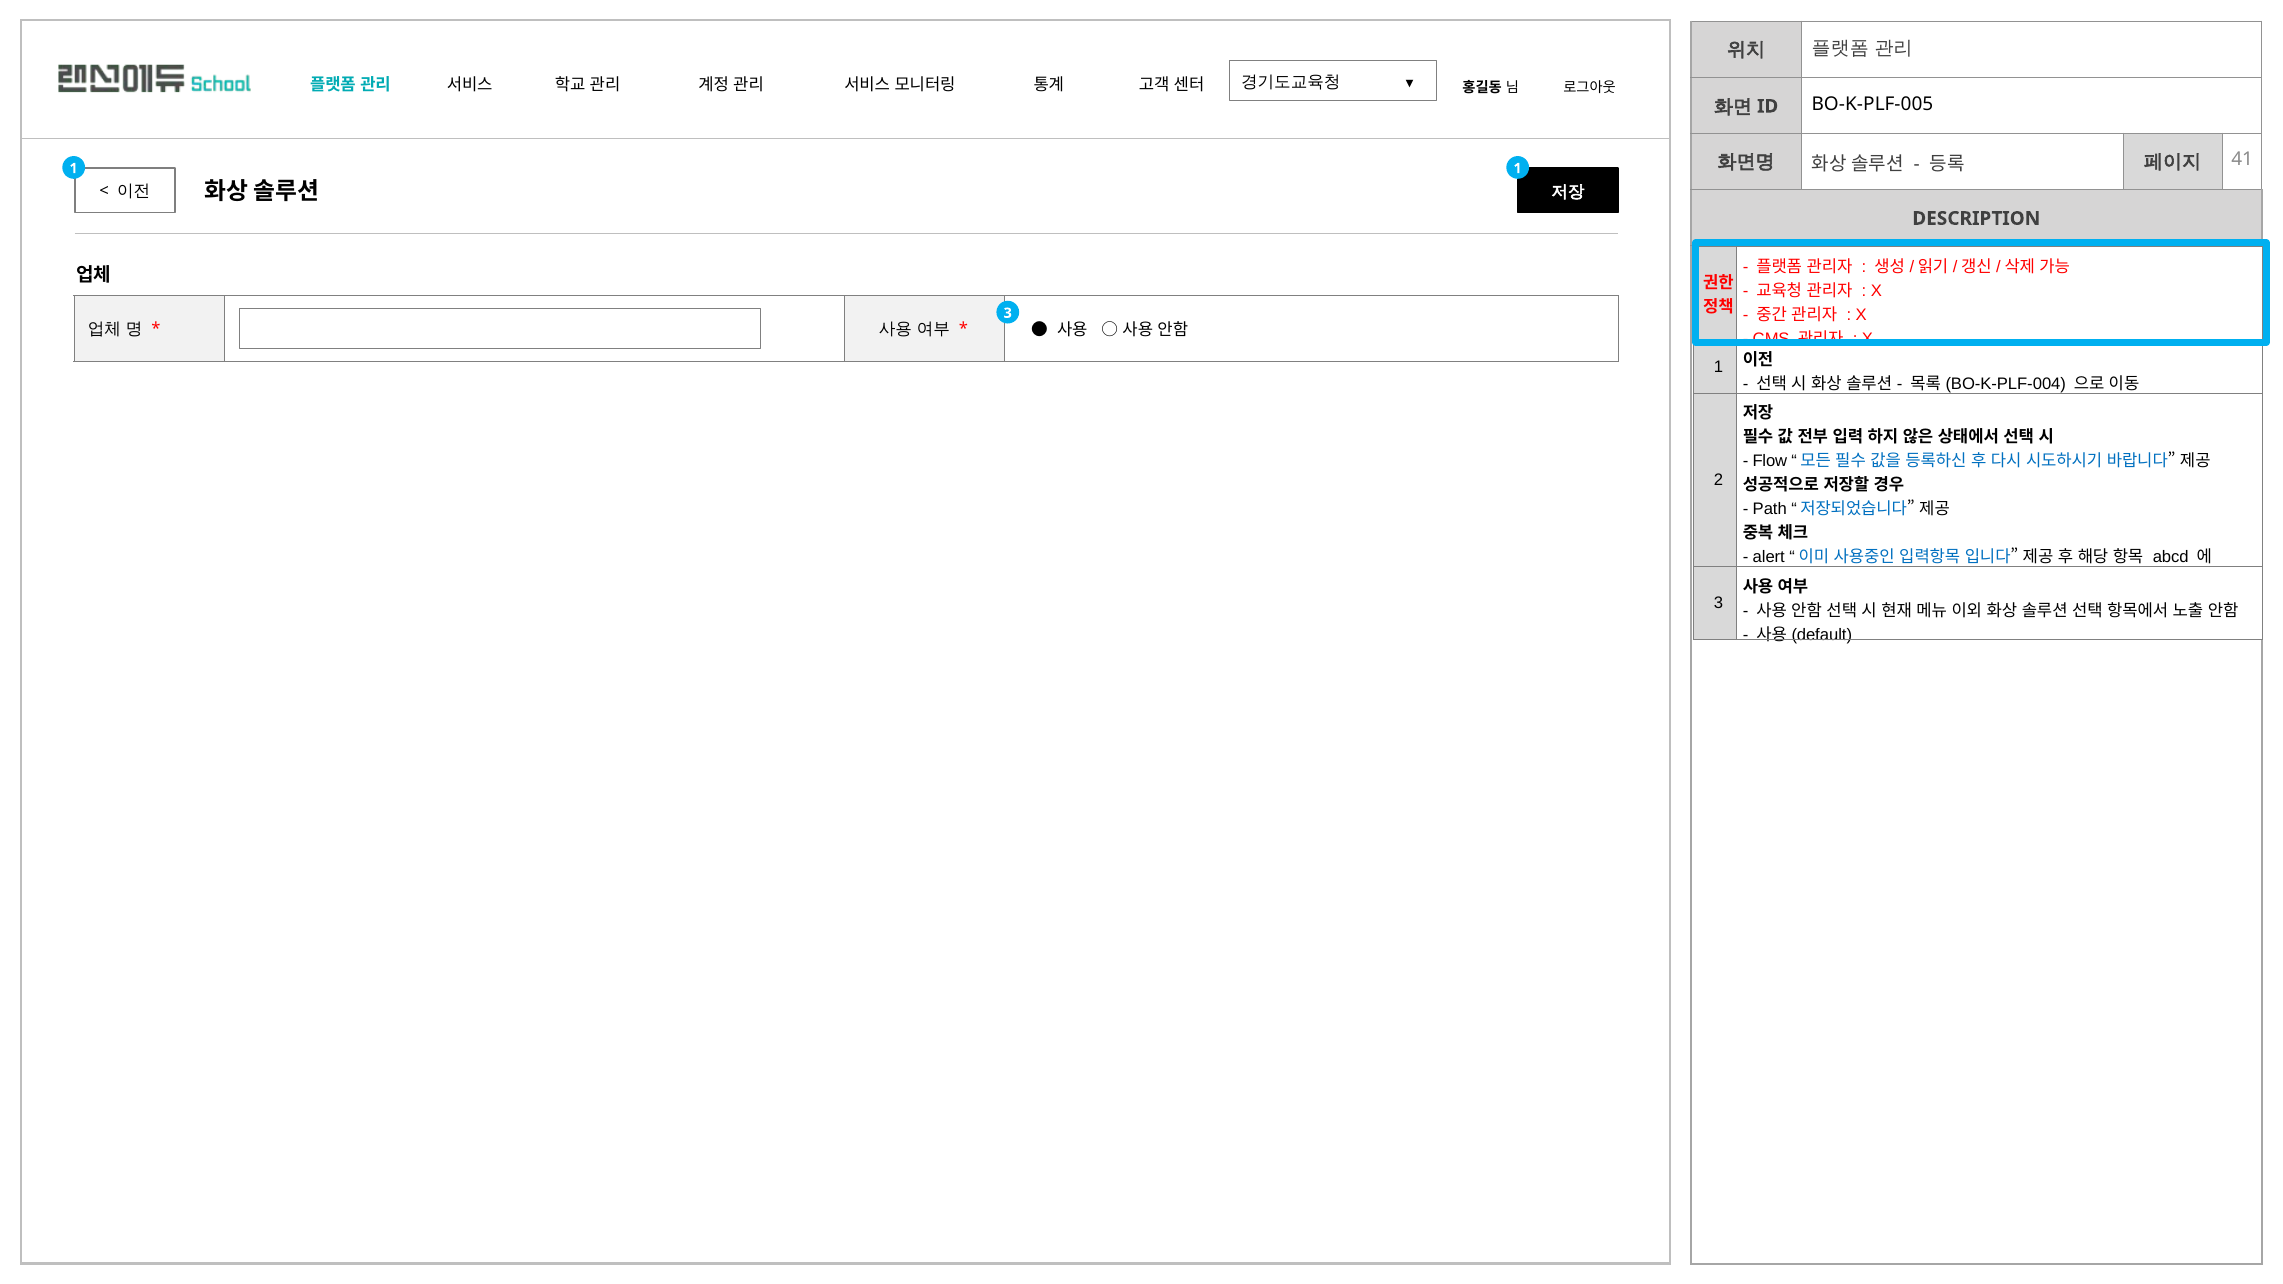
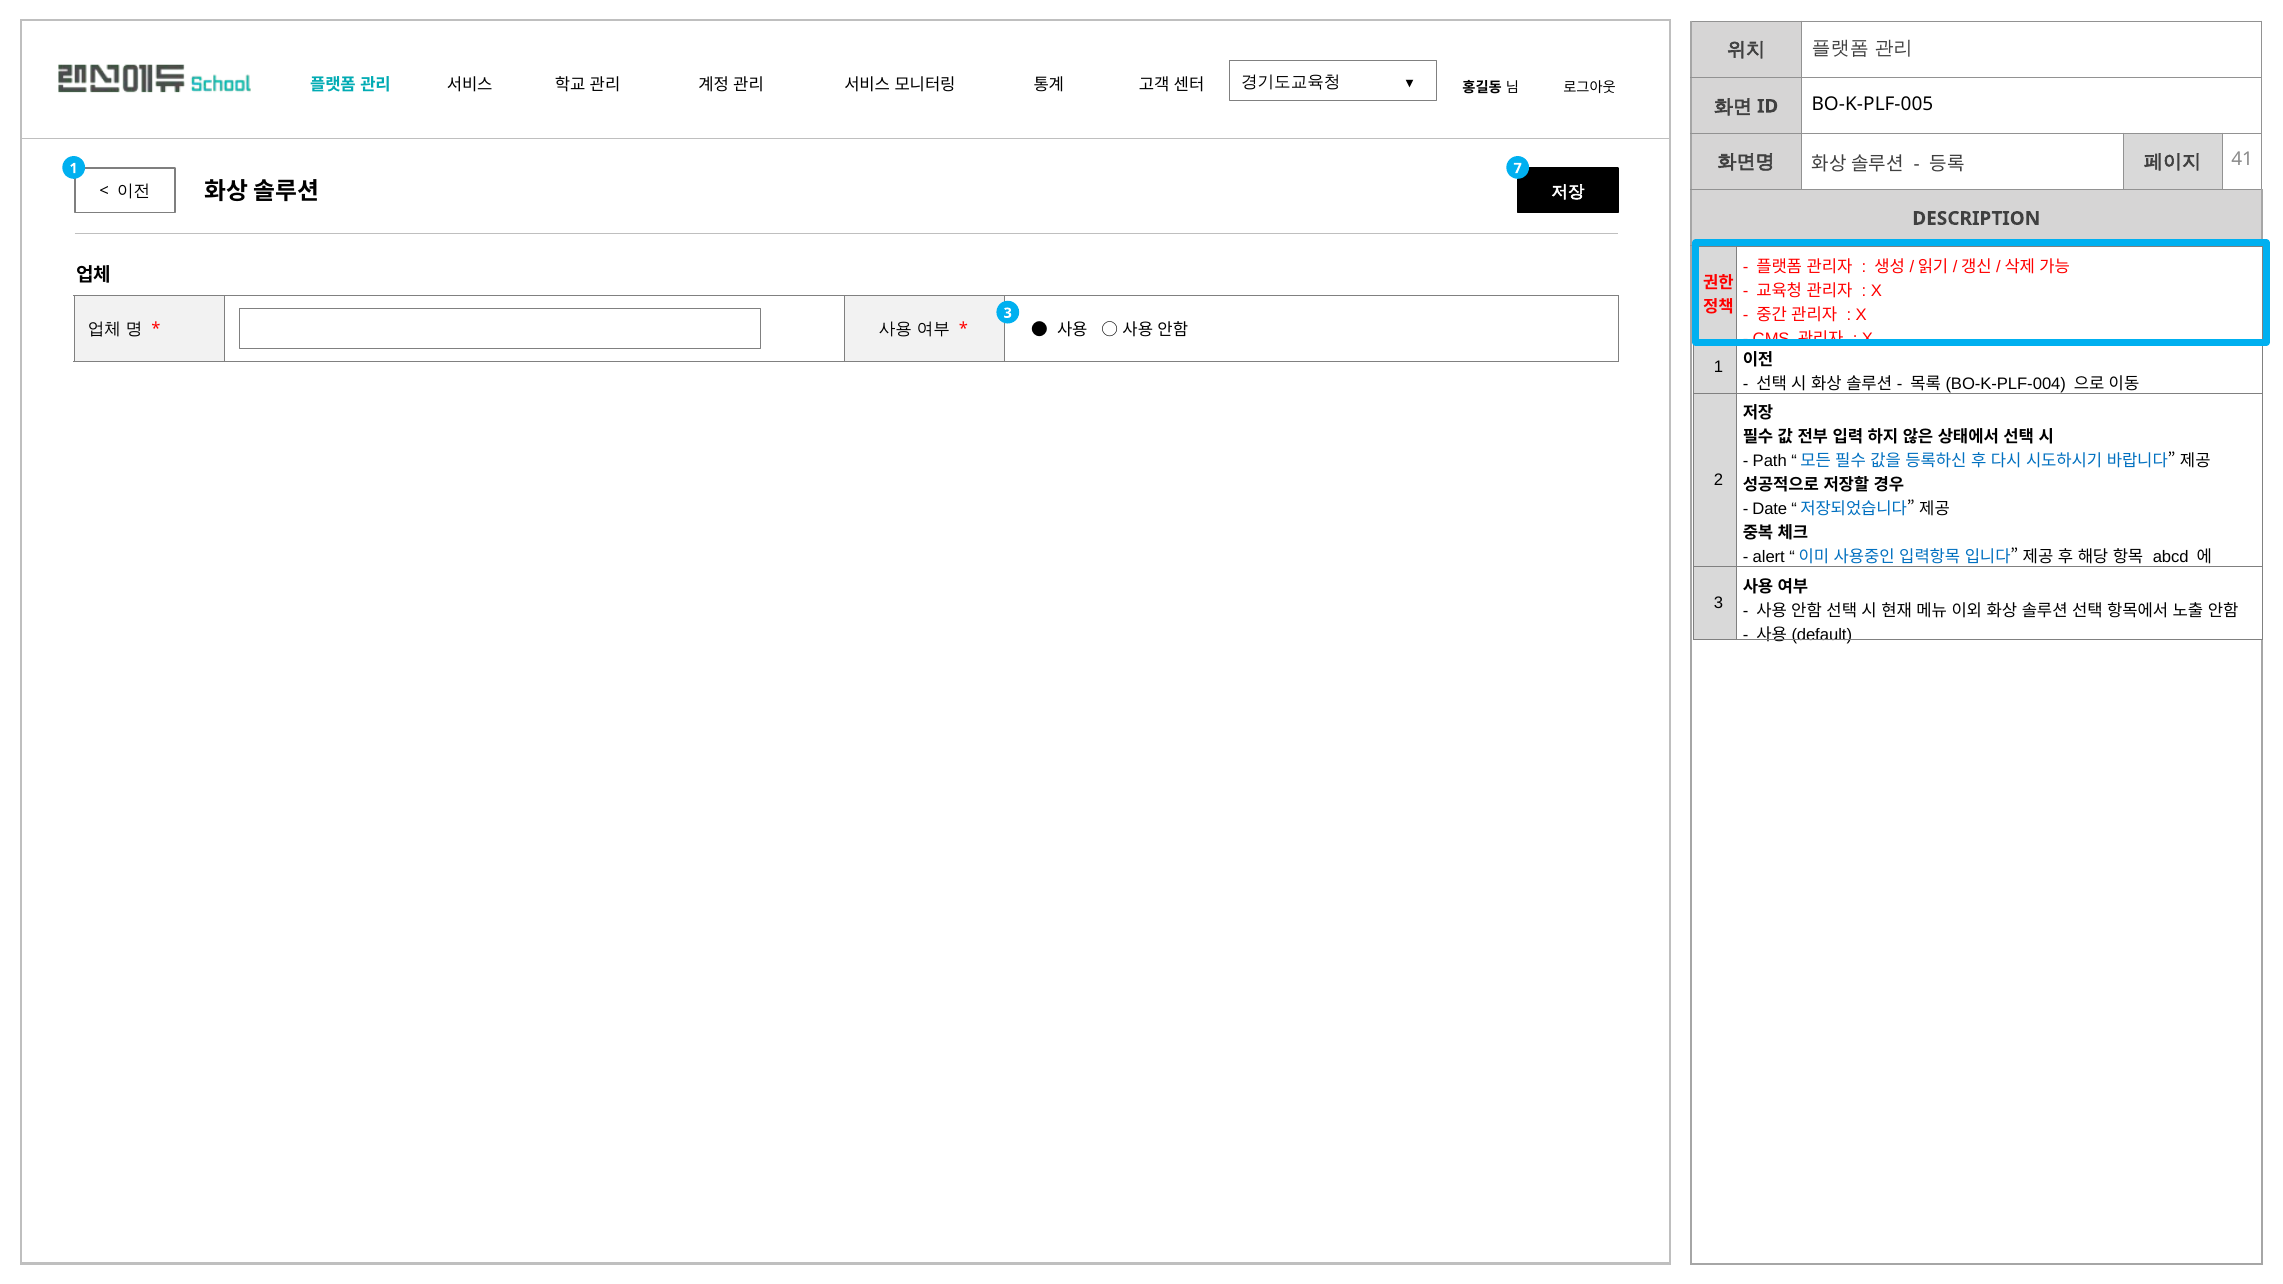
1 1: 1 -> 7
Flow: Flow -> Path
Path: Path -> Date
